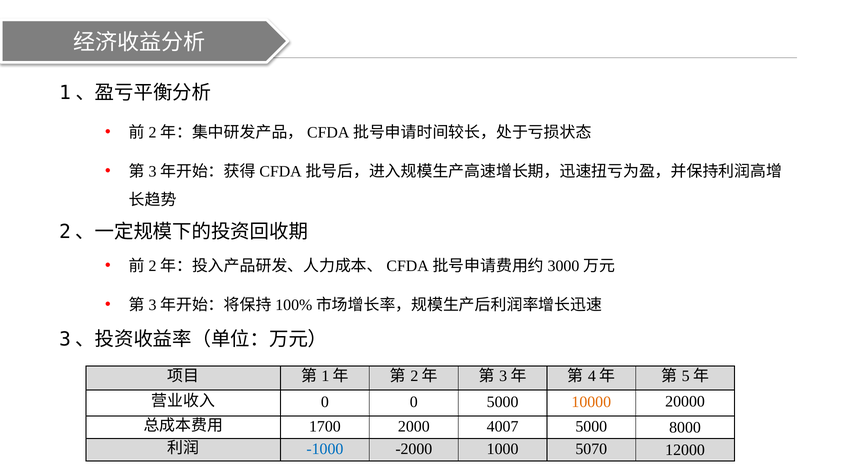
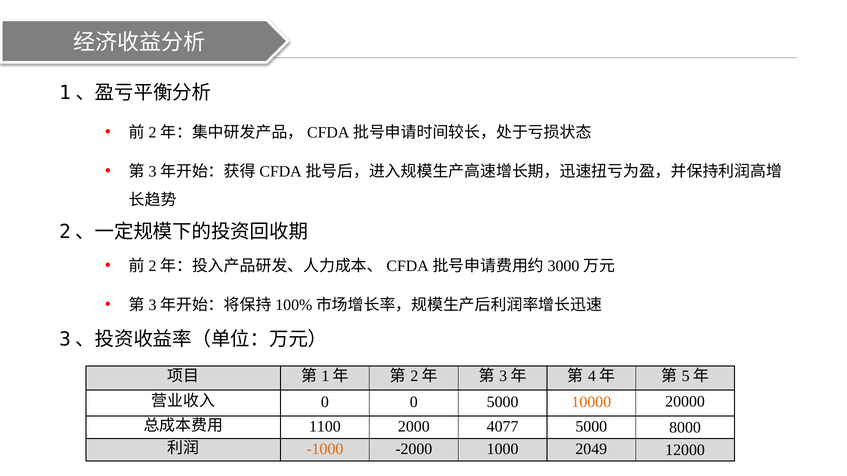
1700: 1700 -> 1100
4007: 4007 -> 4077
-1000 colour: blue -> orange
5070: 5070 -> 2049
